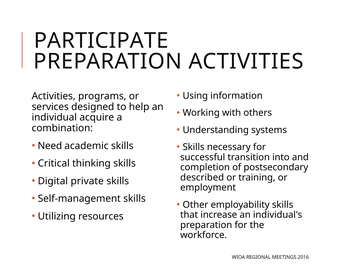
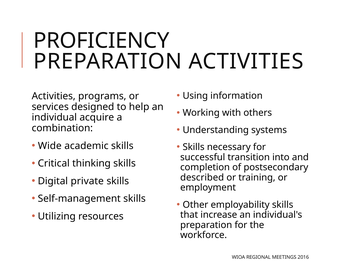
PARTICIPATE: PARTICIPATE -> PROFICIENCY
Need: Need -> Wide
